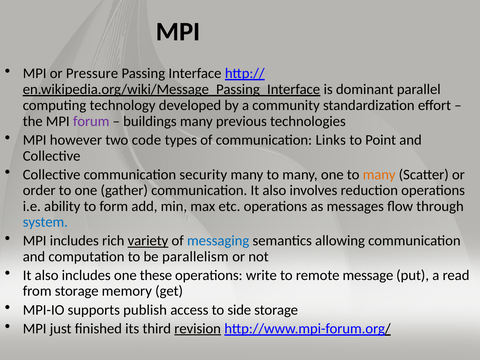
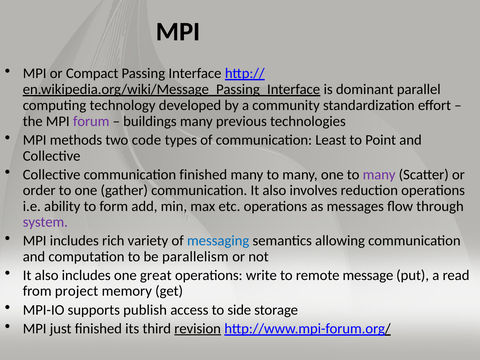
Pressure: Pressure -> Compact
however: however -> methods
Links: Links -> Least
communication security: security -> finished
many at (379, 175) colour: orange -> purple
system colour: blue -> purple
variety underline: present -> none
these: these -> great
from storage: storage -> project
